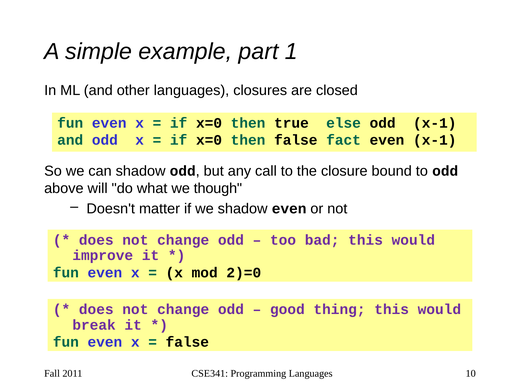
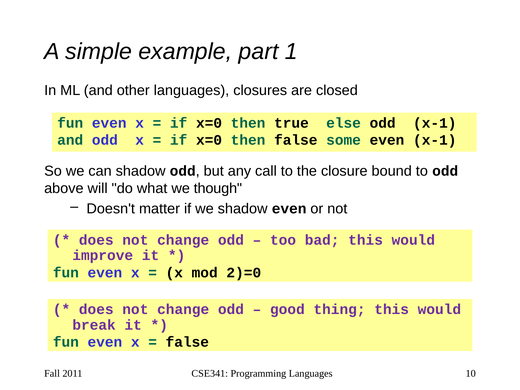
fact: fact -> some
